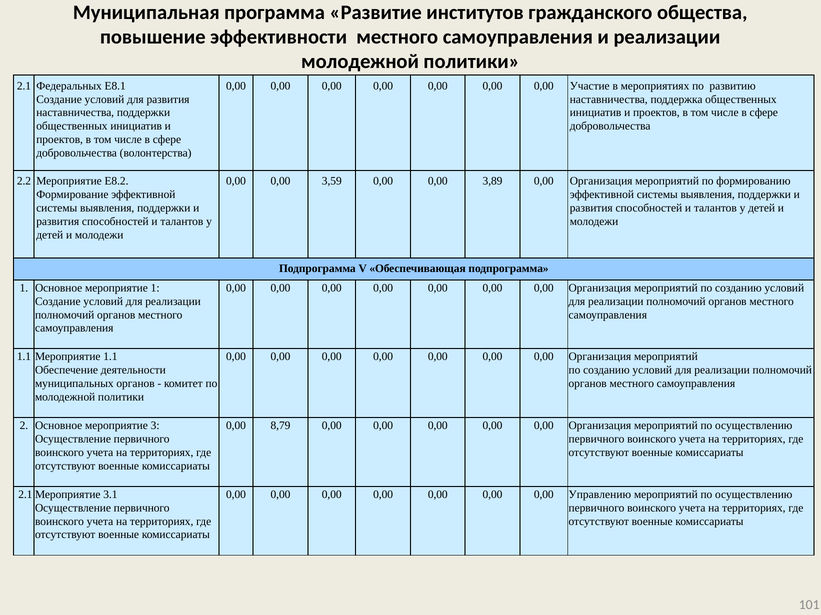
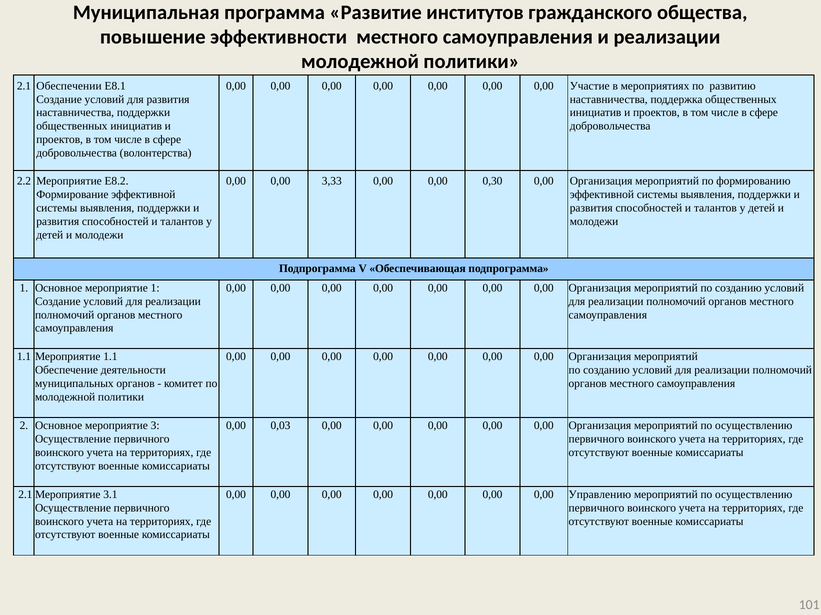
Федеральных: Федеральных -> Обеспечении
3,59: 3,59 -> 3,33
3,89: 3,89 -> 0,30
8,79: 8,79 -> 0,03
